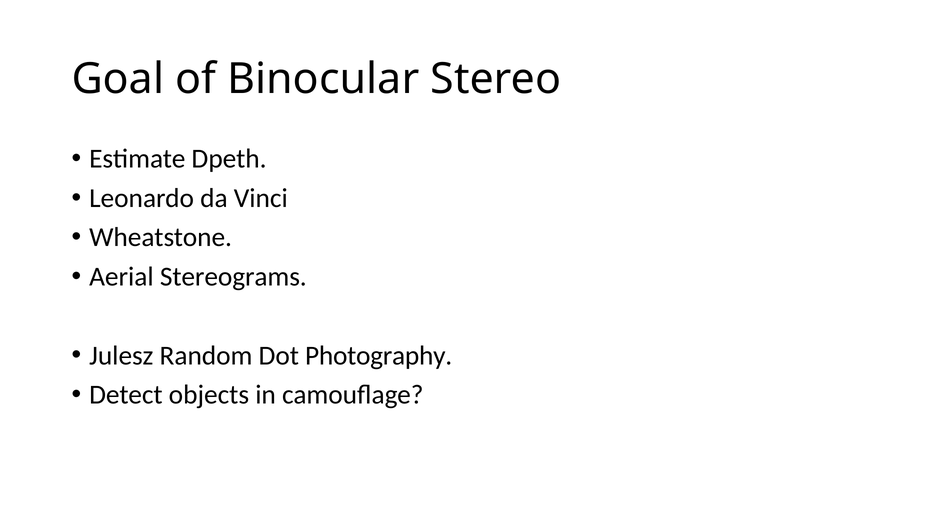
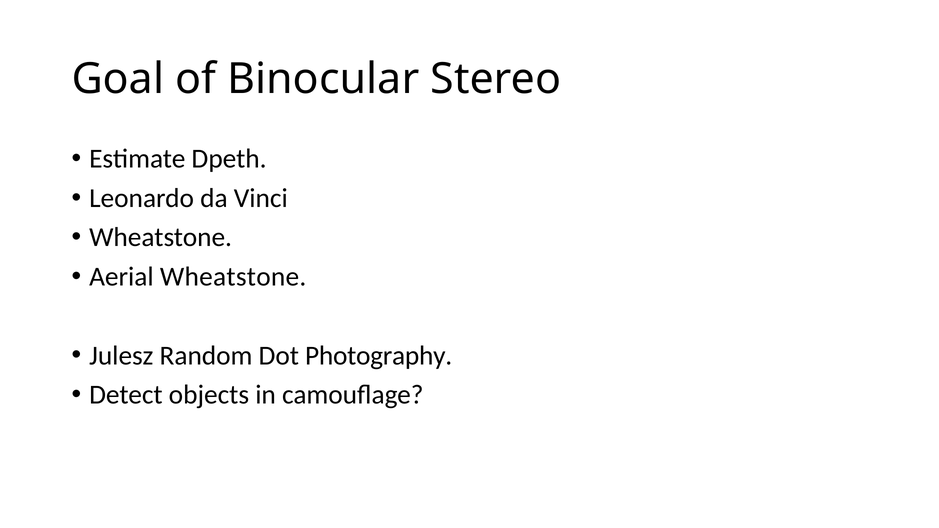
Aerial Stereograms: Stereograms -> Wheatstone
